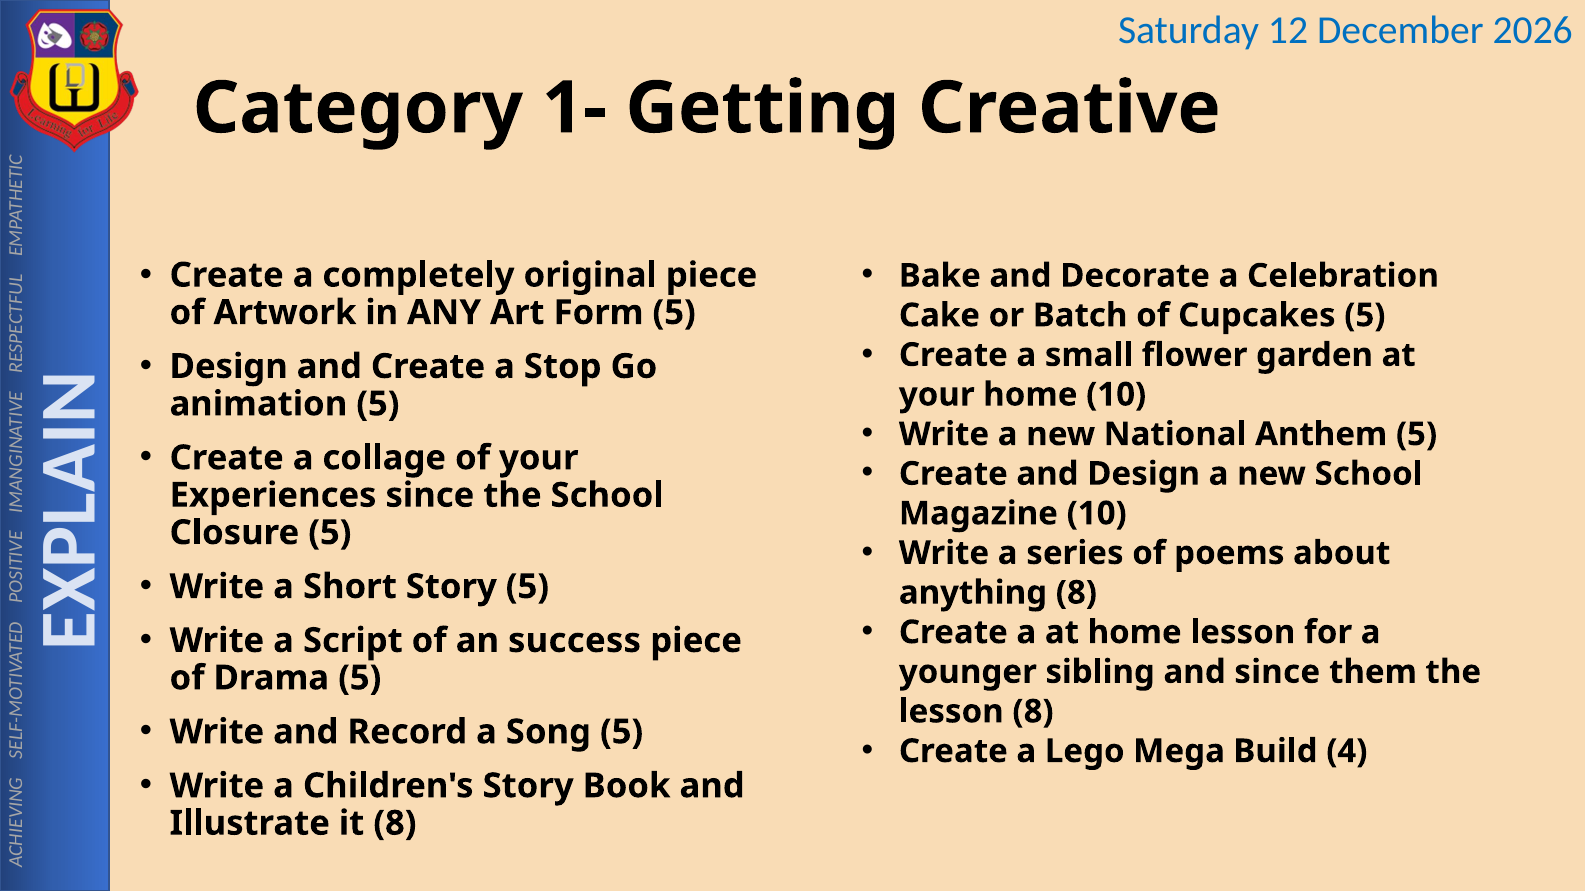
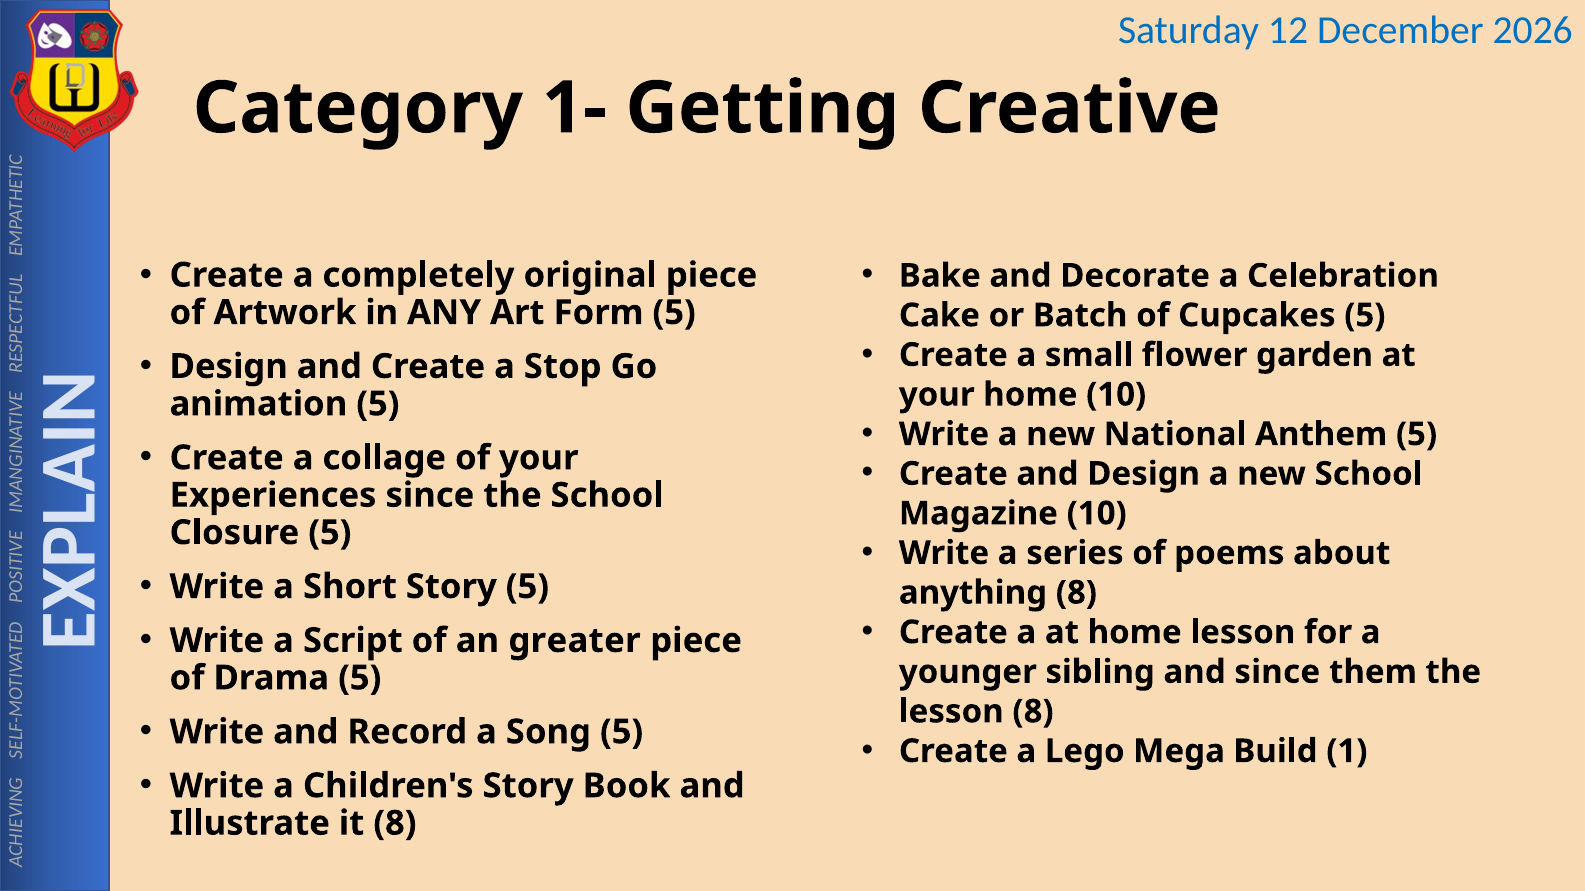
success: success -> greater
4: 4 -> 1
